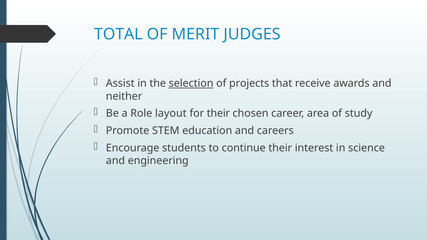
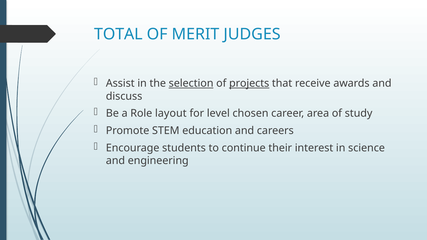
projects underline: none -> present
neither: neither -> discuss
for their: their -> level
